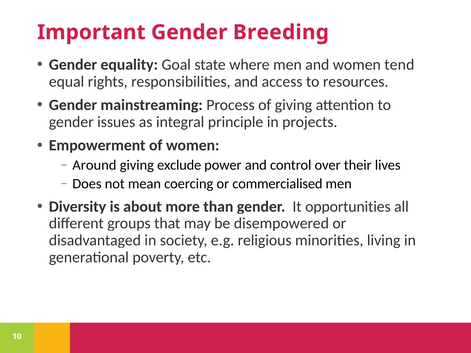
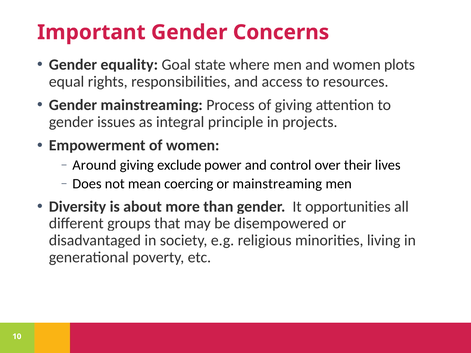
Breeding: Breeding -> Concerns
tend: tend -> plots
or commercialised: commercialised -> mainstreaming
